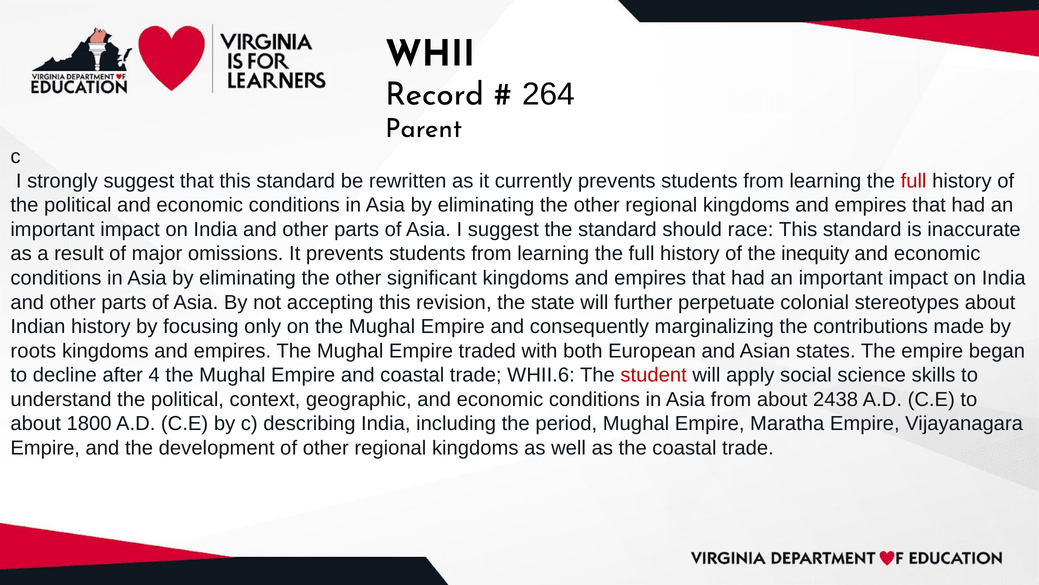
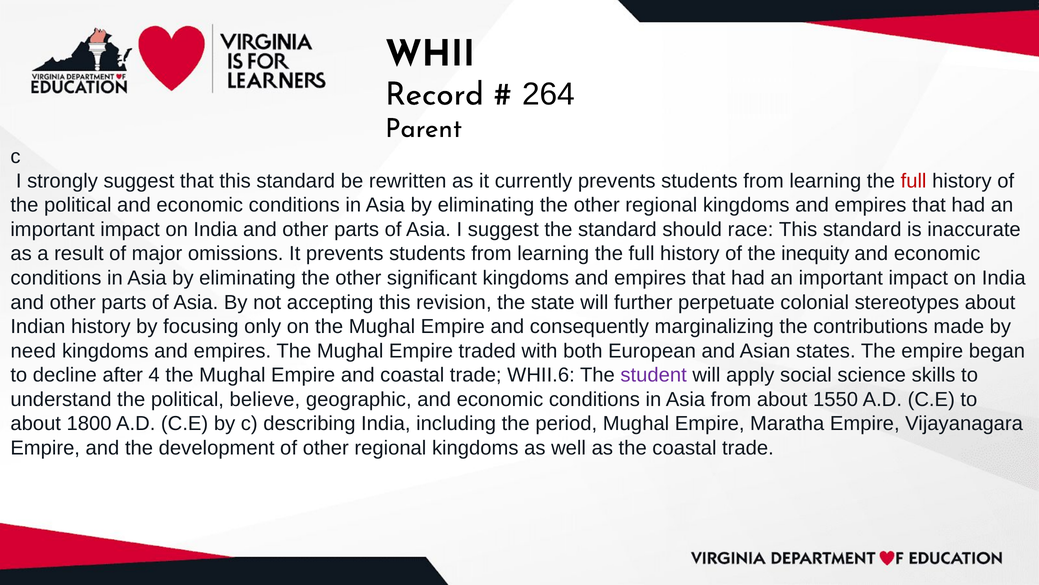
roots: roots -> need
student colour: red -> purple
context: context -> believe
2438: 2438 -> 1550
